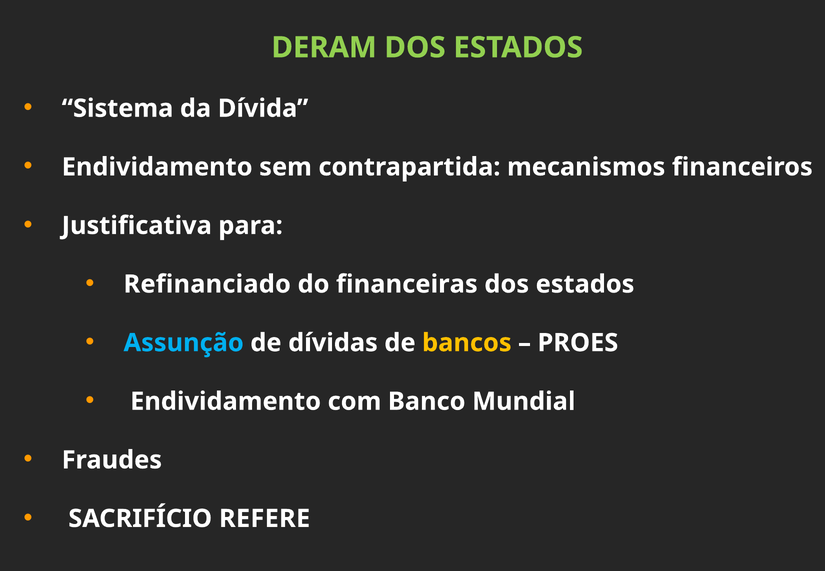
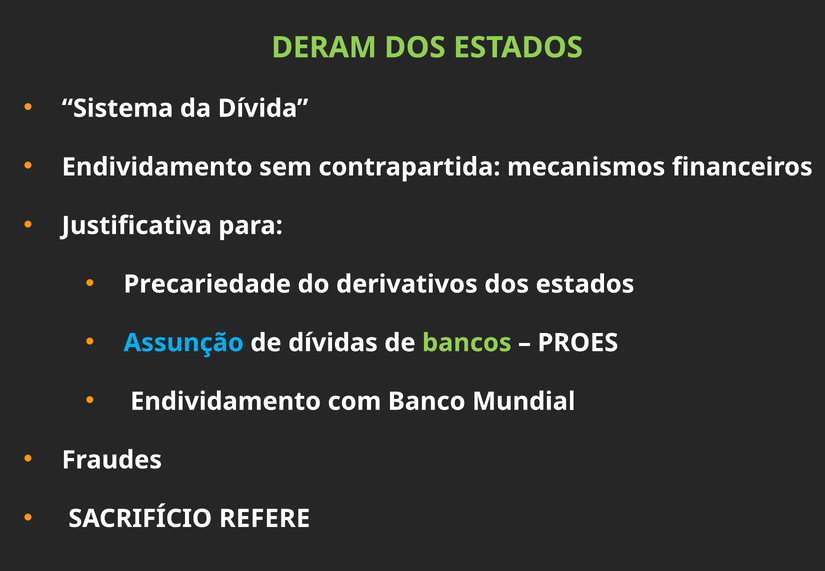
Refinanciado: Refinanciado -> Precariedade
financeiras: financeiras -> derivativos
bancos colour: yellow -> light green
